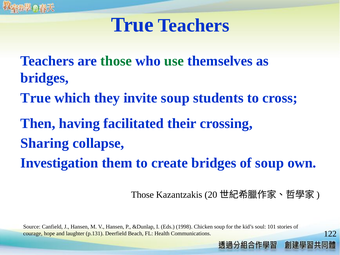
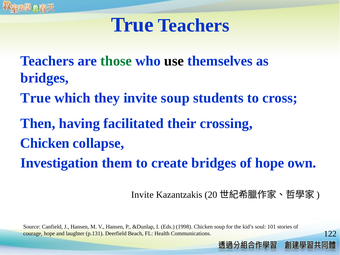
use colour: green -> black
Sharing at (45, 143): Sharing -> Chicken
of soup: soup -> hope
Those at (142, 195): Those -> Invite
